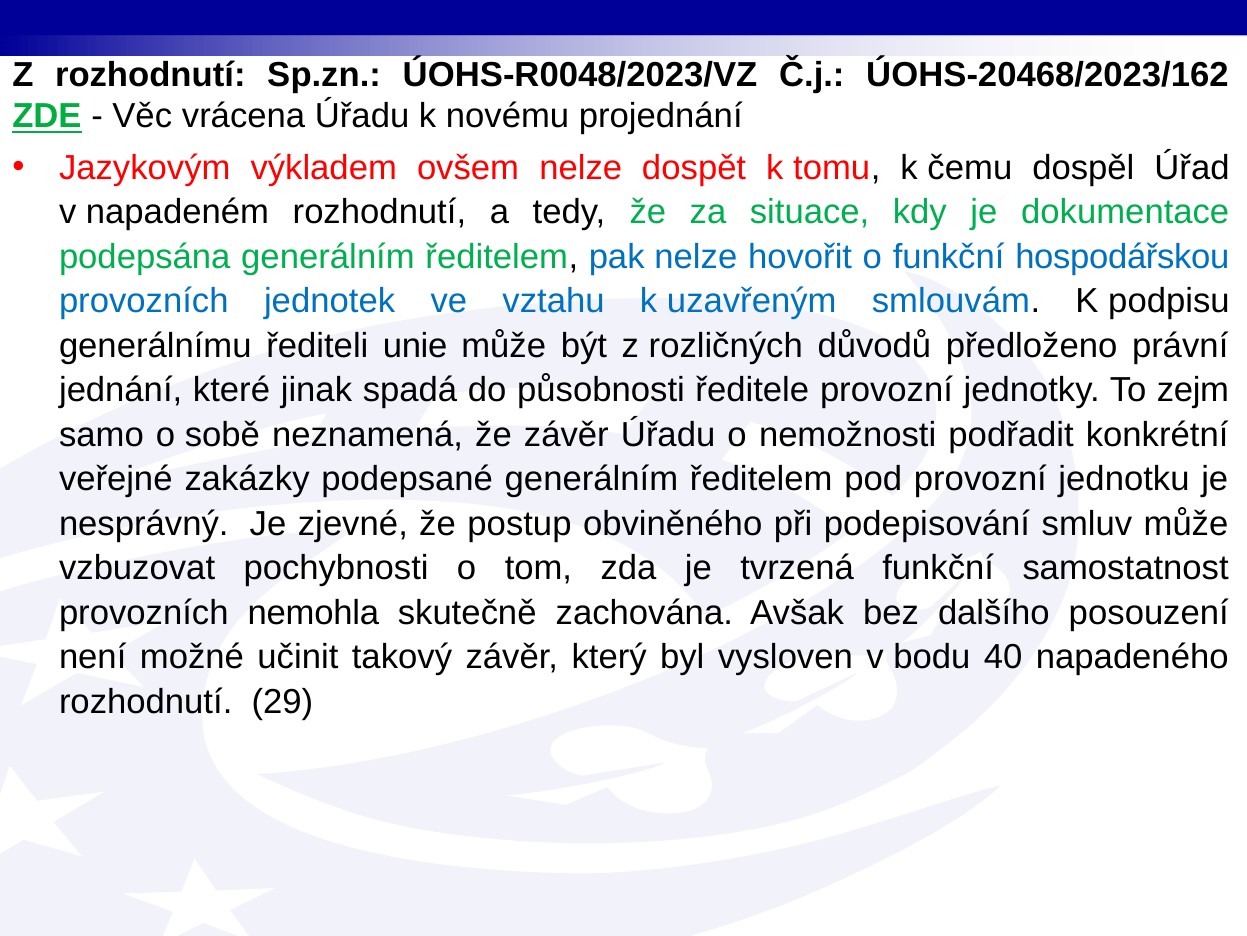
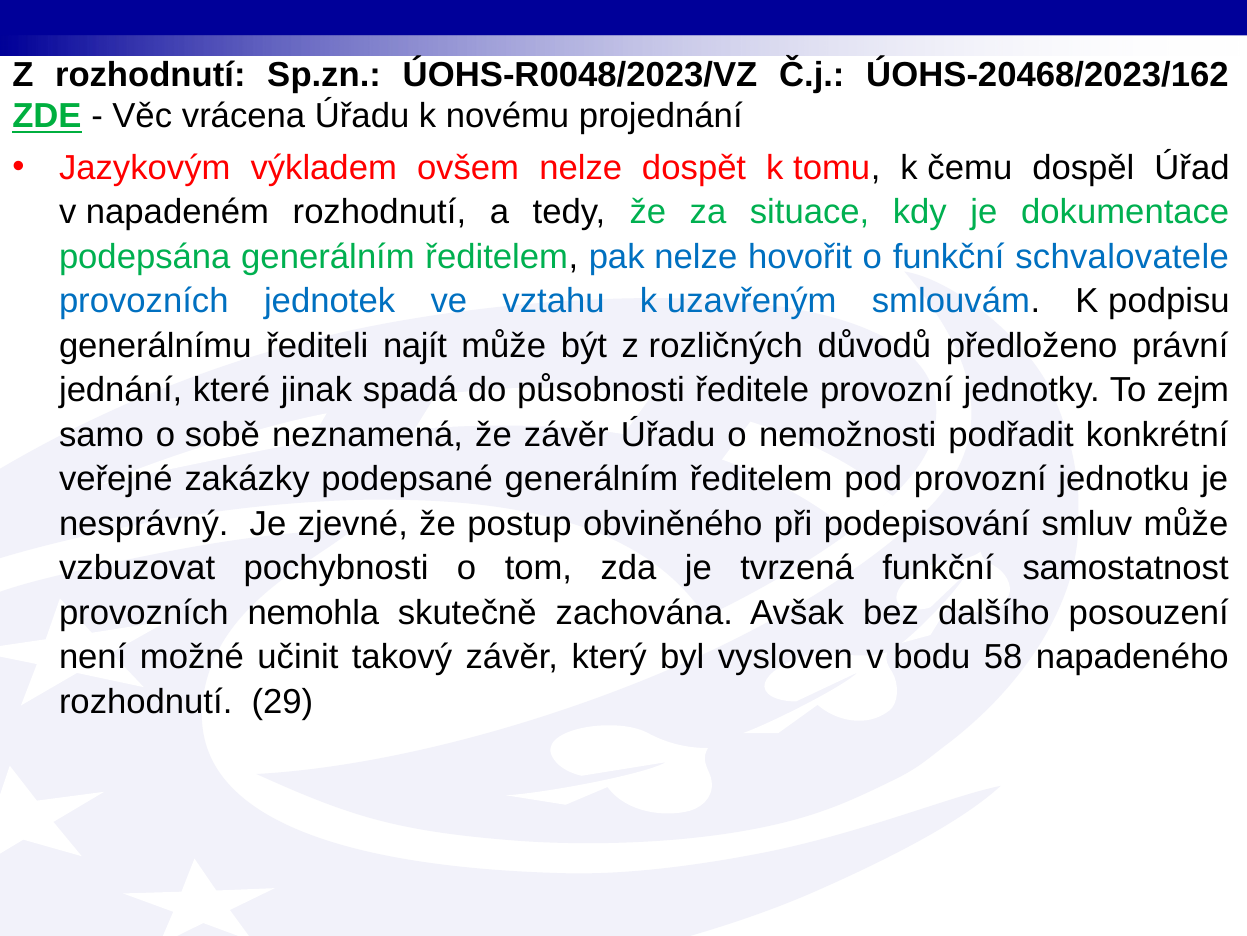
hospodářskou: hospodářskou -> schvalovatele
unie: unie -> najít
40: 40 -> 58
